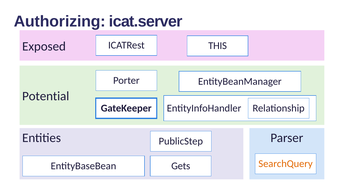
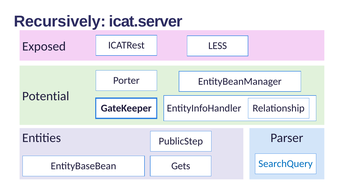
Authorizing: Authorizing -> Recursively
THIS: THIS -> LESS
SearchQuery colour: orange -> blue
